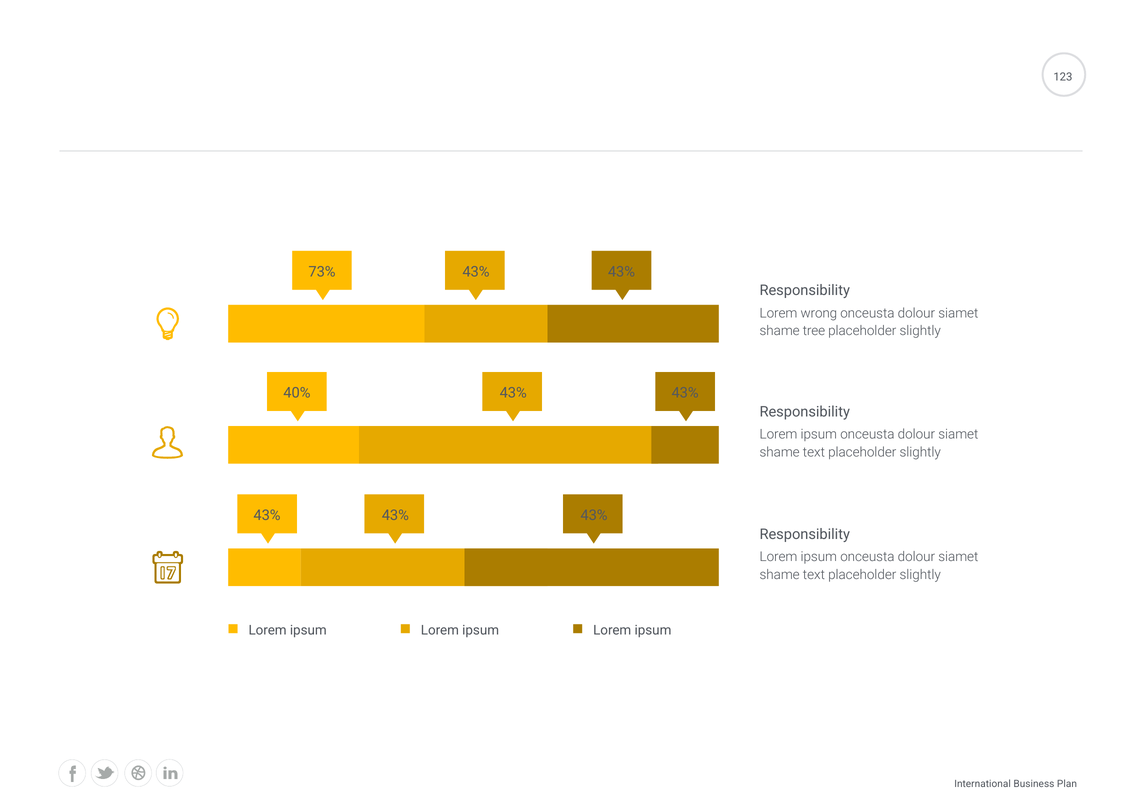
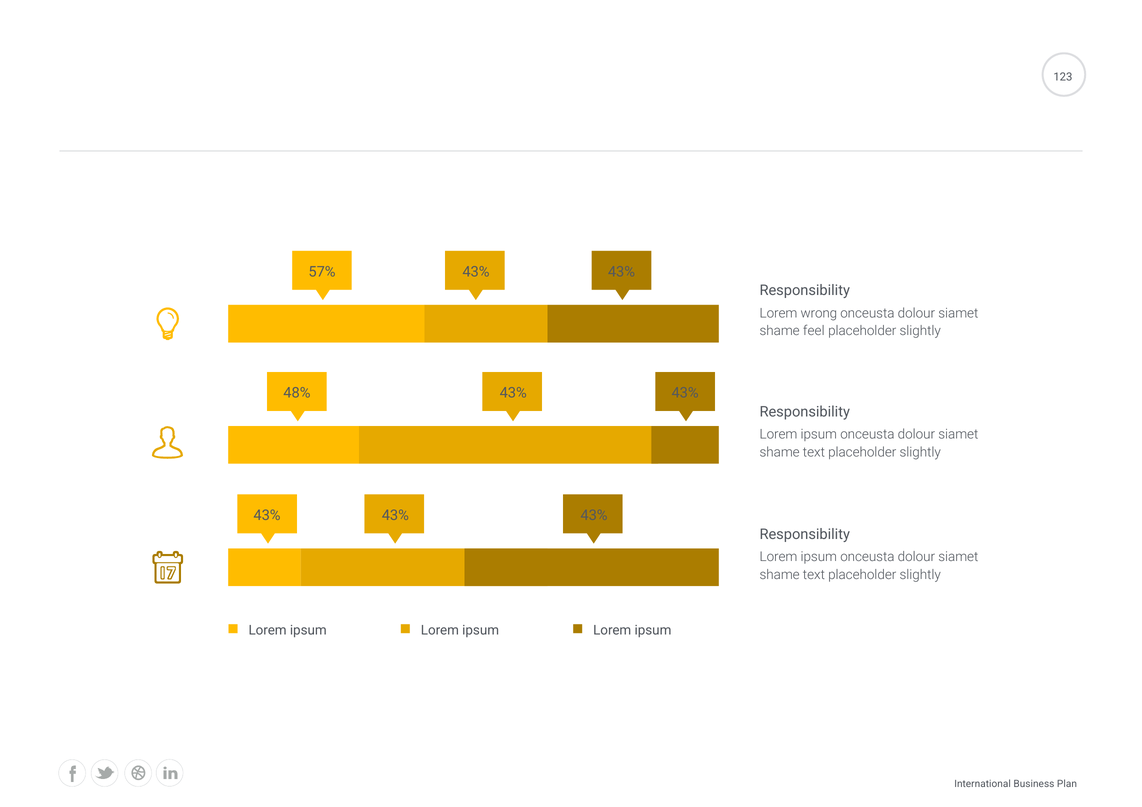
73%: 73% -> 57%
tree: tree -> feel
40%: 40% -> 48%
